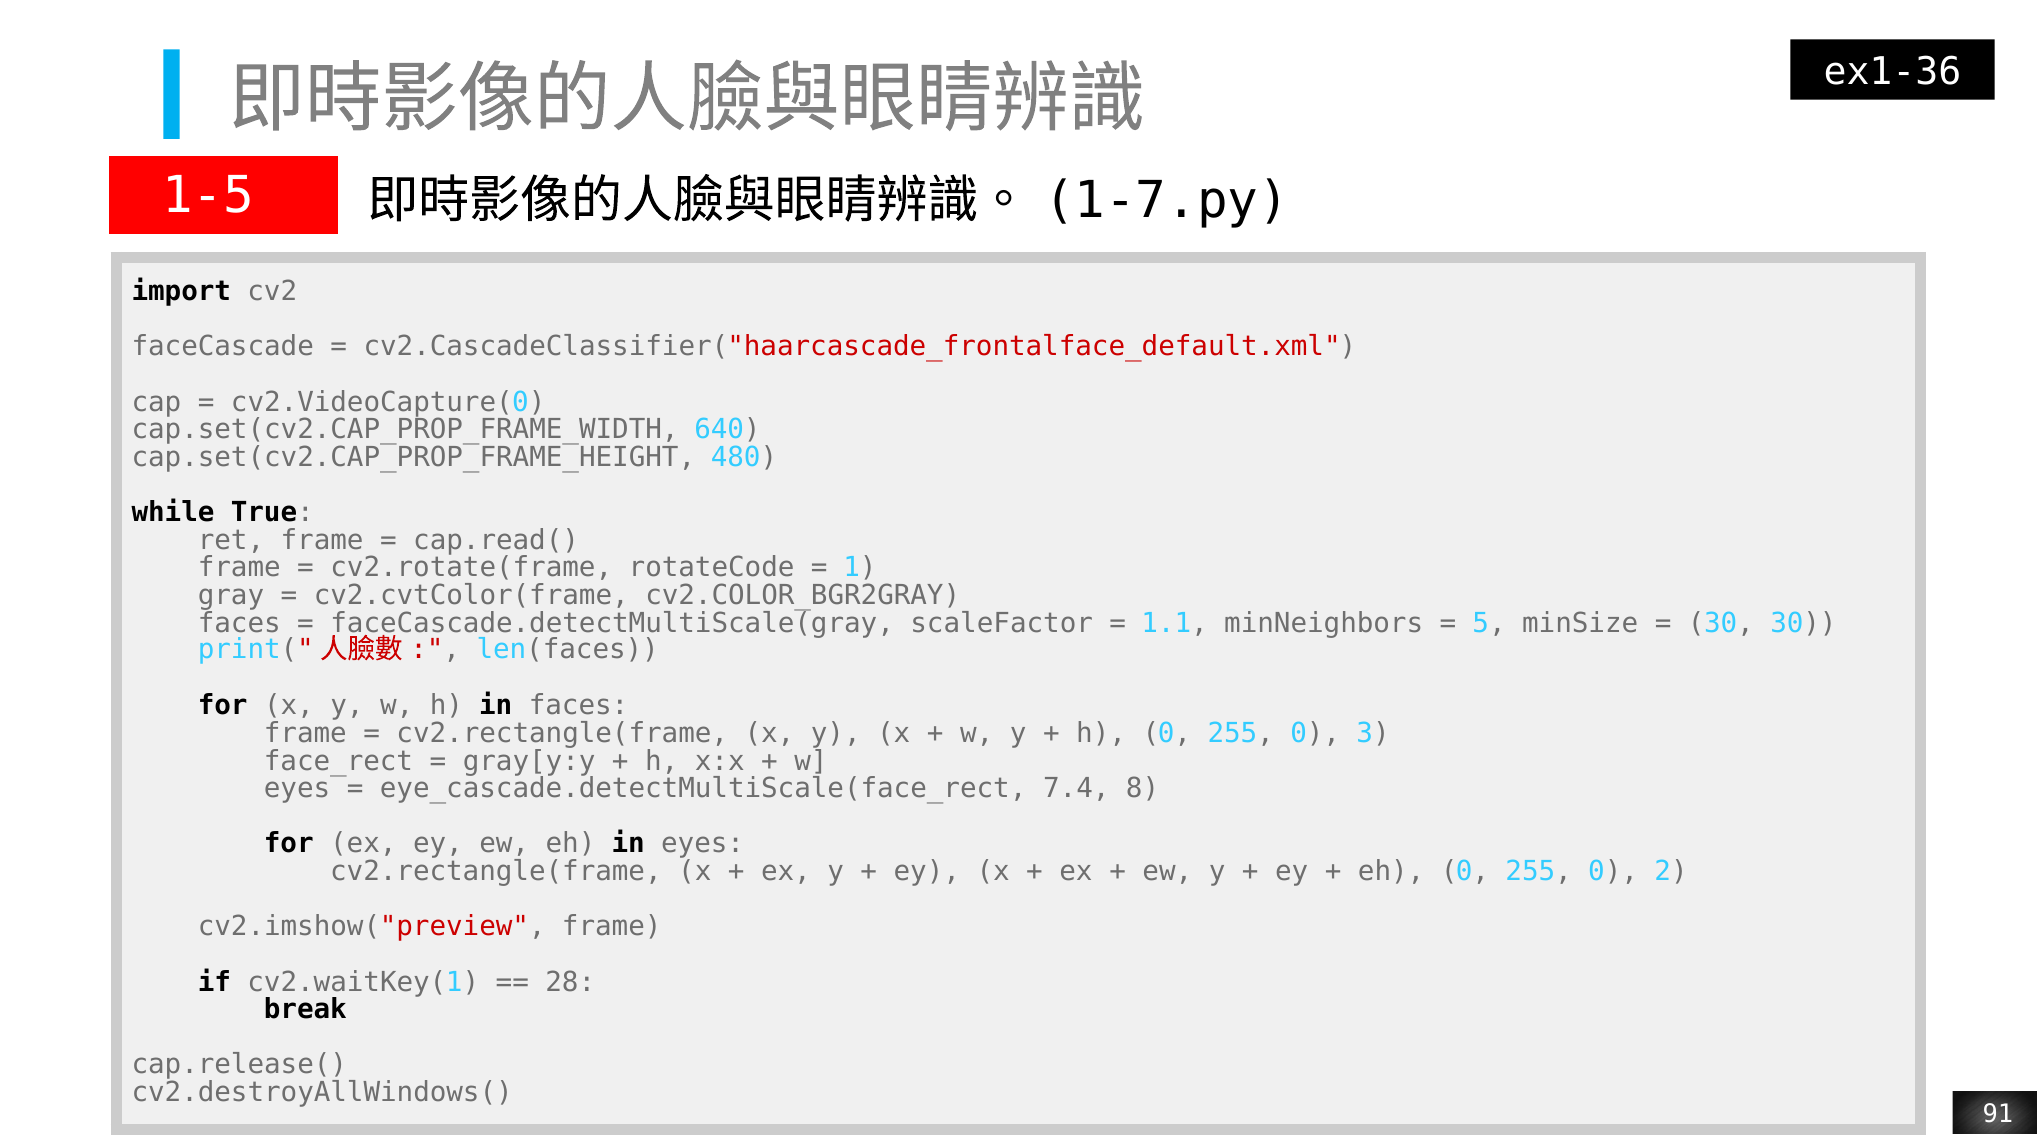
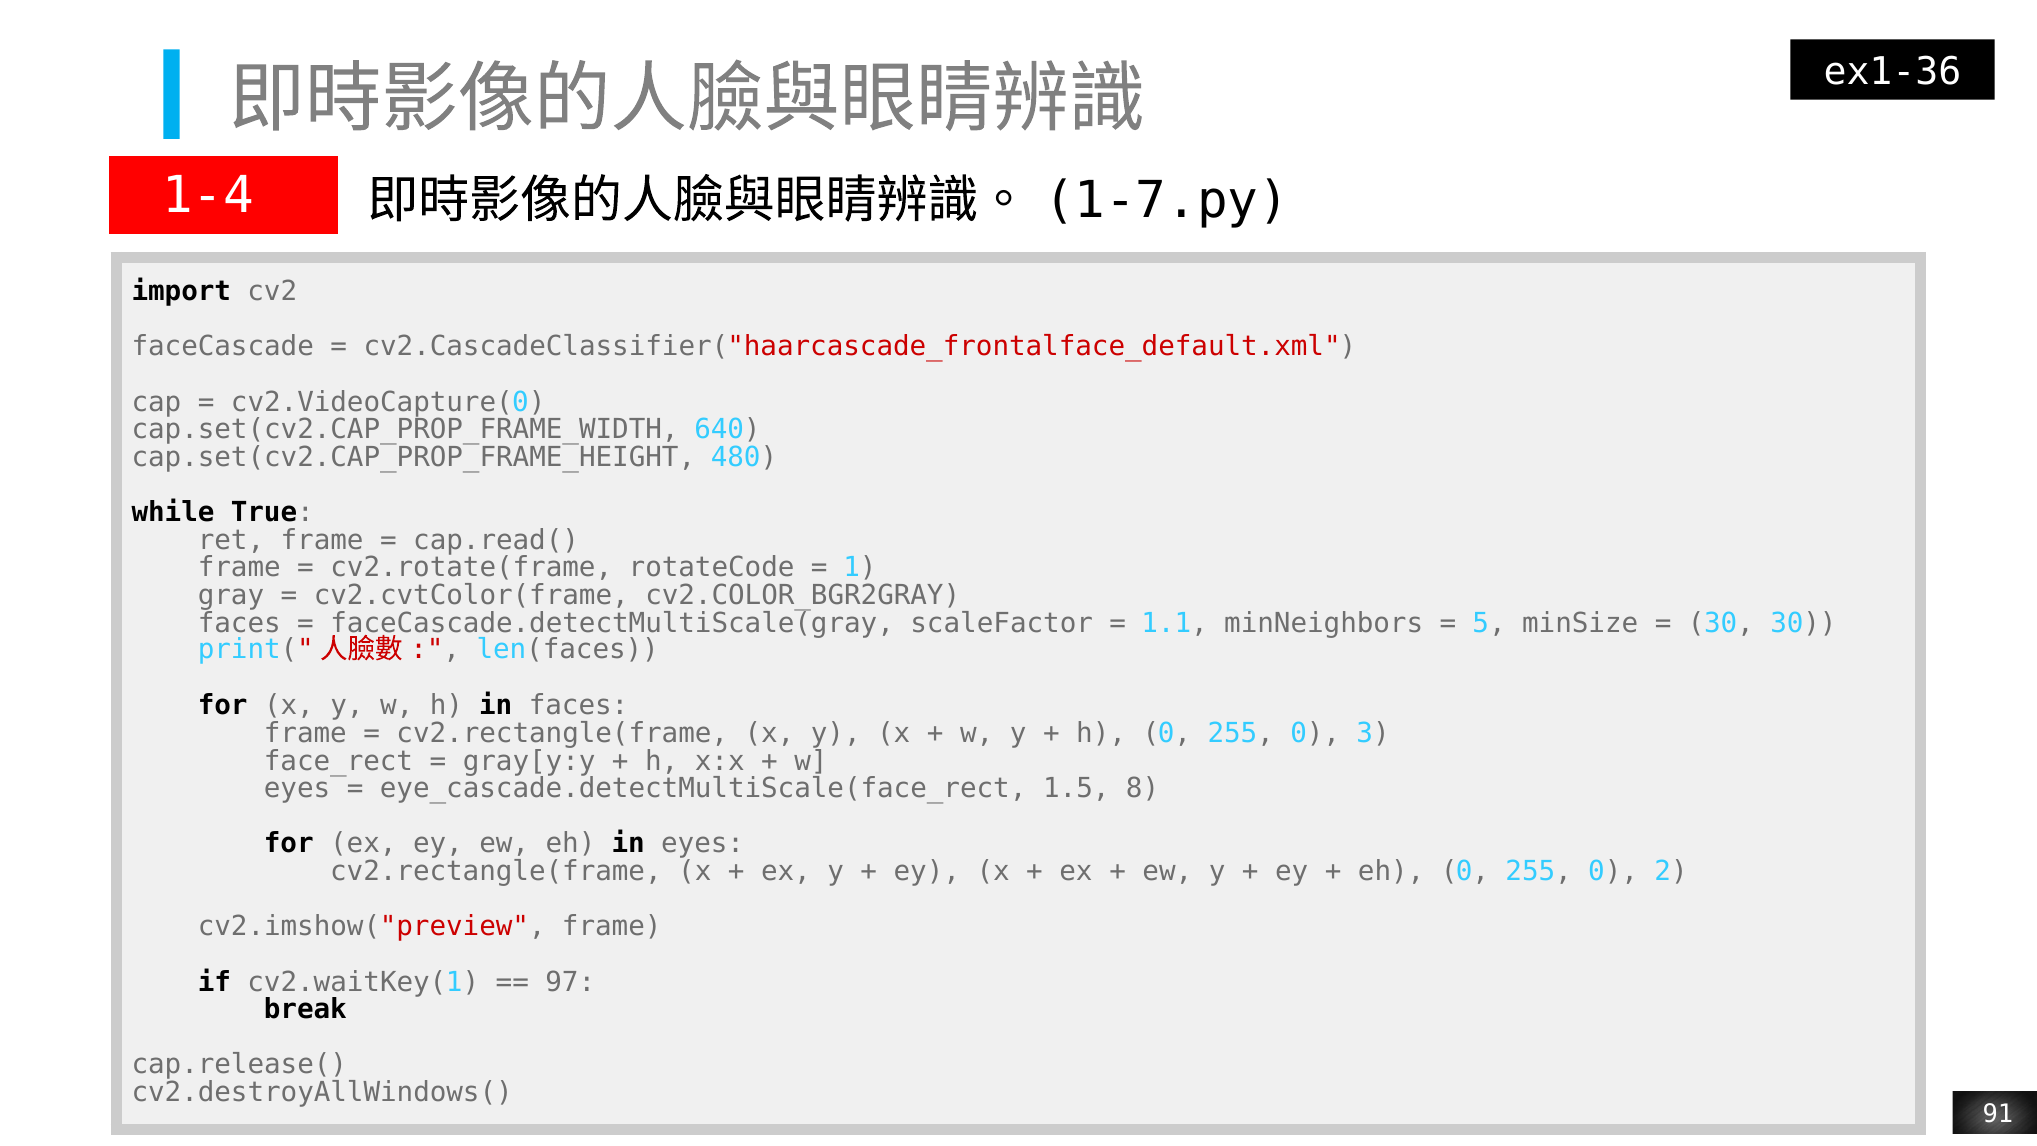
1-5: 1-5 -> 1-4
7.4: 7.4 -> 1.5
28: 28 -> 97
